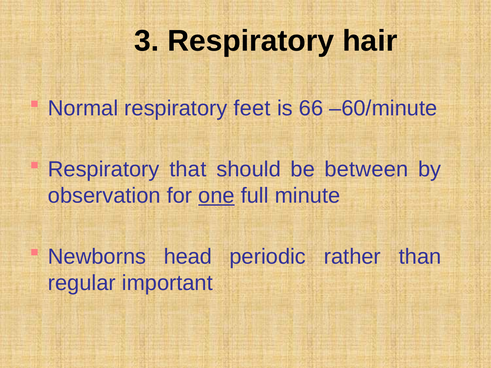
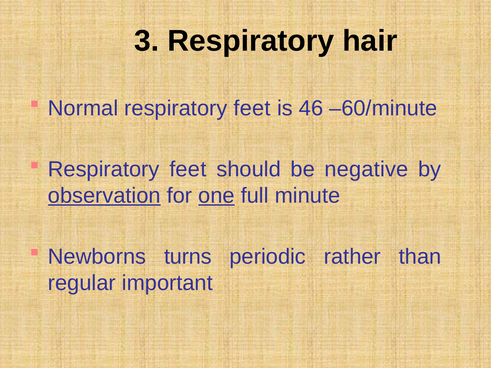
66: 66 -> 46
that at (188, 170): that -> feet
between: between -> negative
observation underline: none -> present
head: head -> turns
